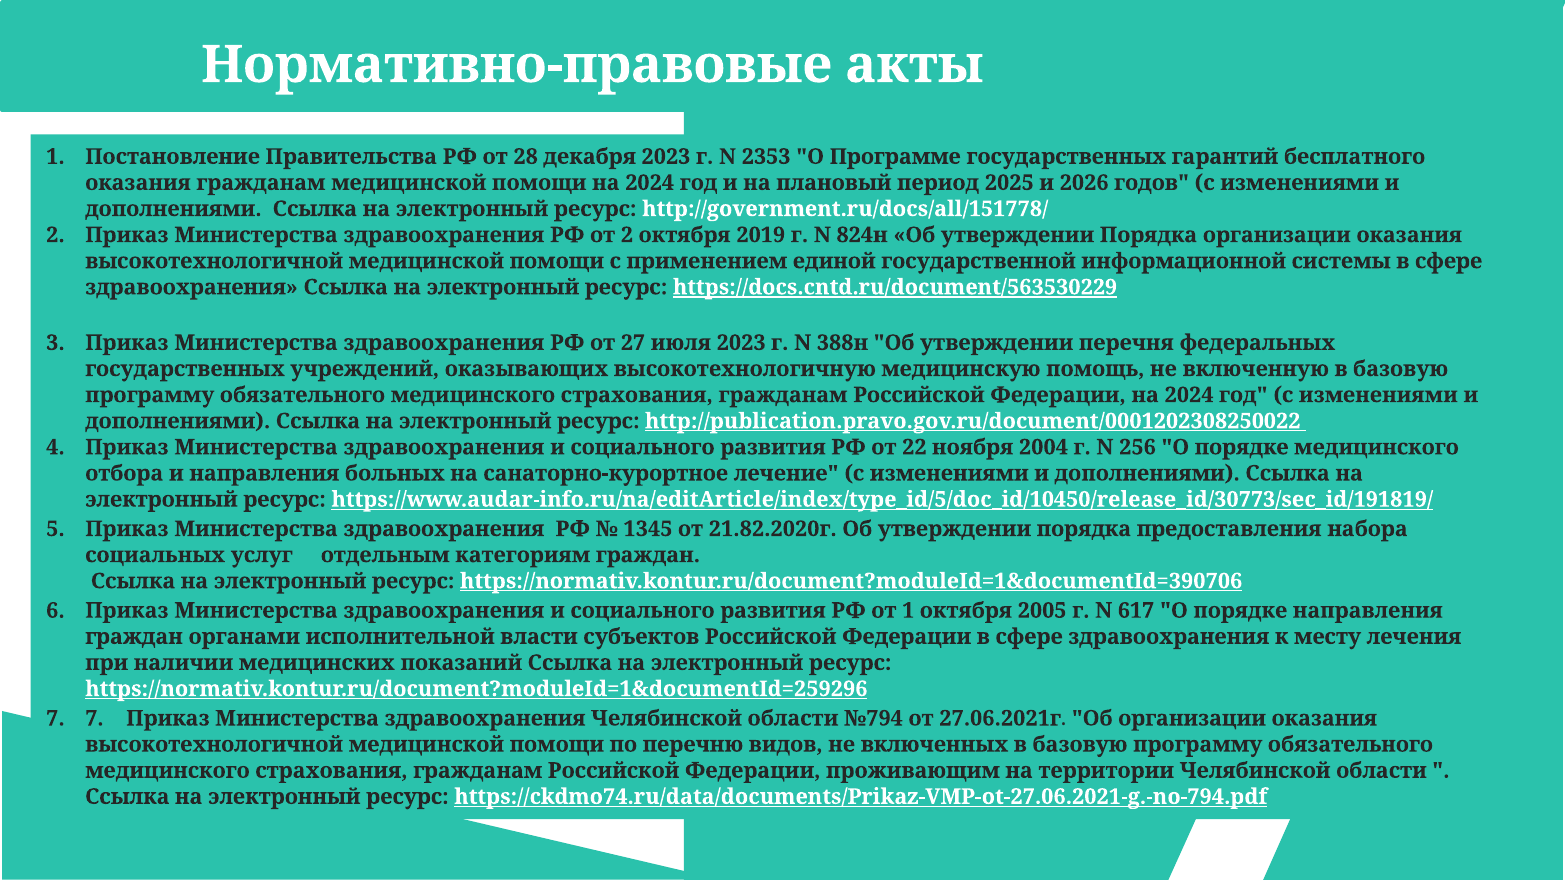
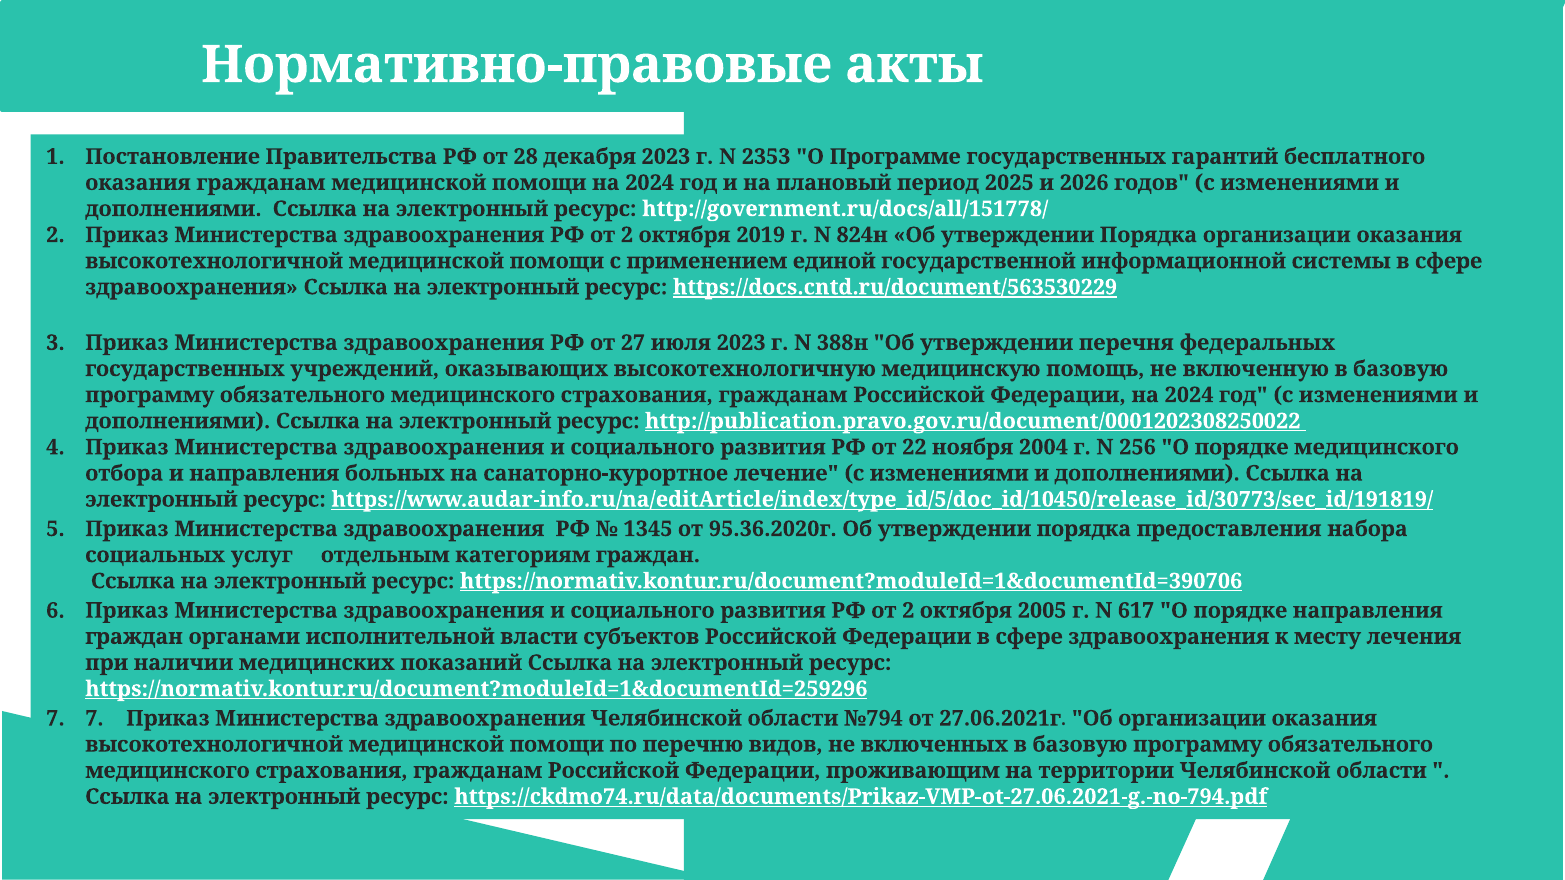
21.82.2020г: 21.82.2020г -> 95.36.2020г
развития РФ от 1: 1 -> 2
